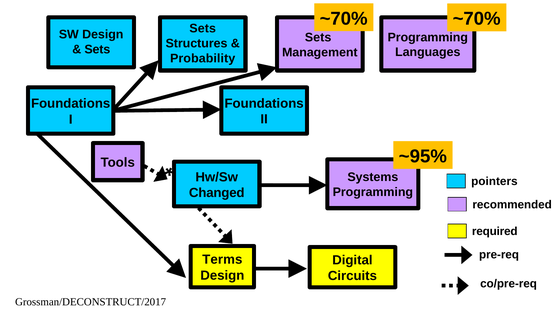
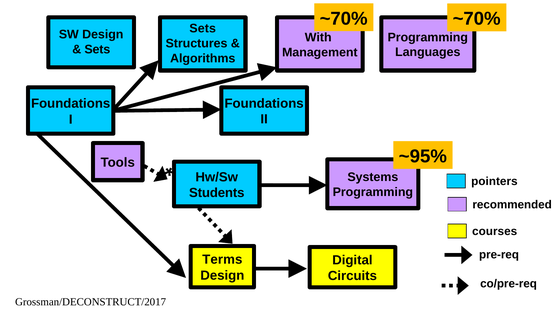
Sets at (318, 37): Sets -> With
Probability: Probability -> Algorithms
Changed: Changed -> Students
required: required -> courses
